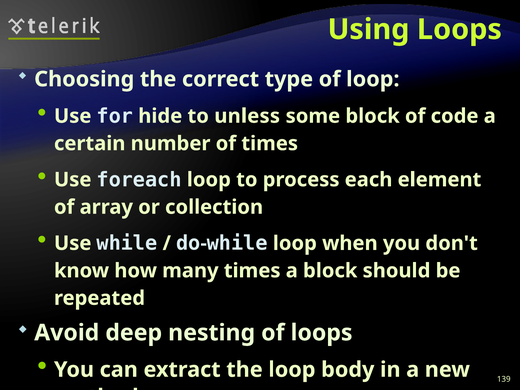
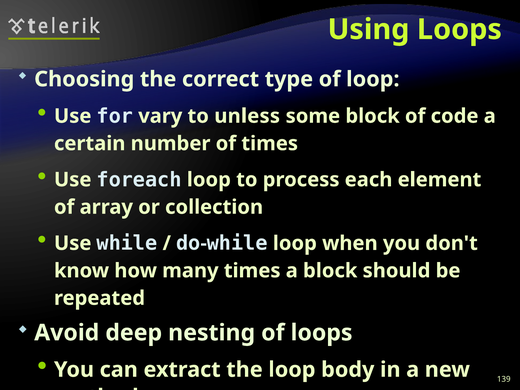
hide: hide -> vary
